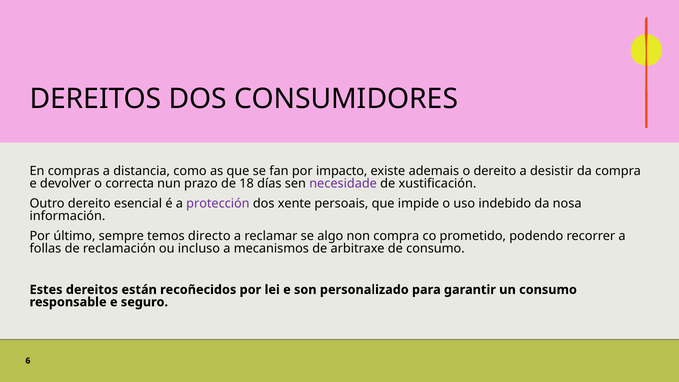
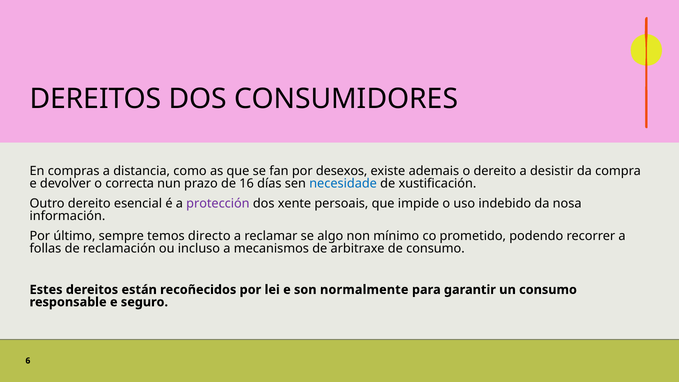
impacto: impacto -> desexos
18: 18 -> 16
necesidade colour: purple -> blue
non compra: compra -> mínimo
personalizado: personalizado -> normalmente
